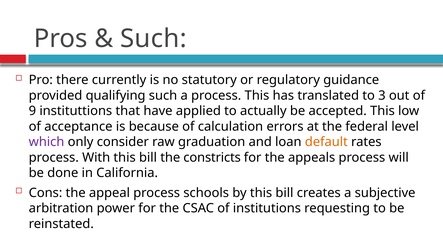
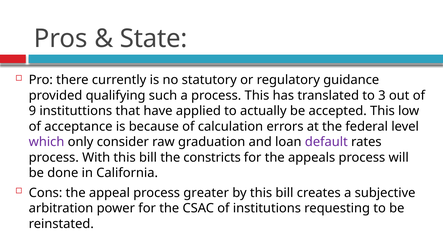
Such at (153, 39): Such -> State
default colour: orange -> purple
schools: schools -> greater
